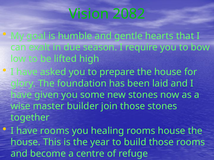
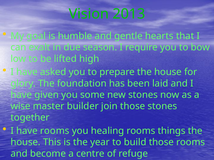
2082: 2082 -> 2013
rooms house: house -> things
